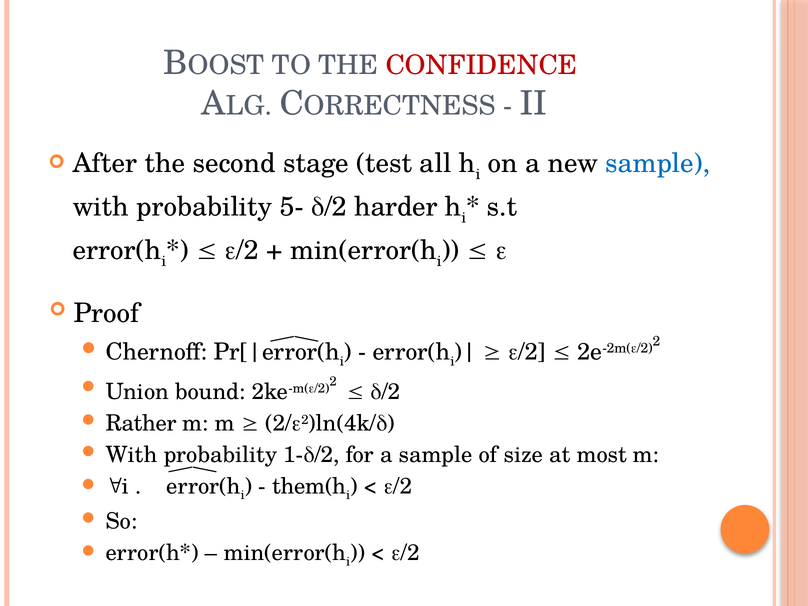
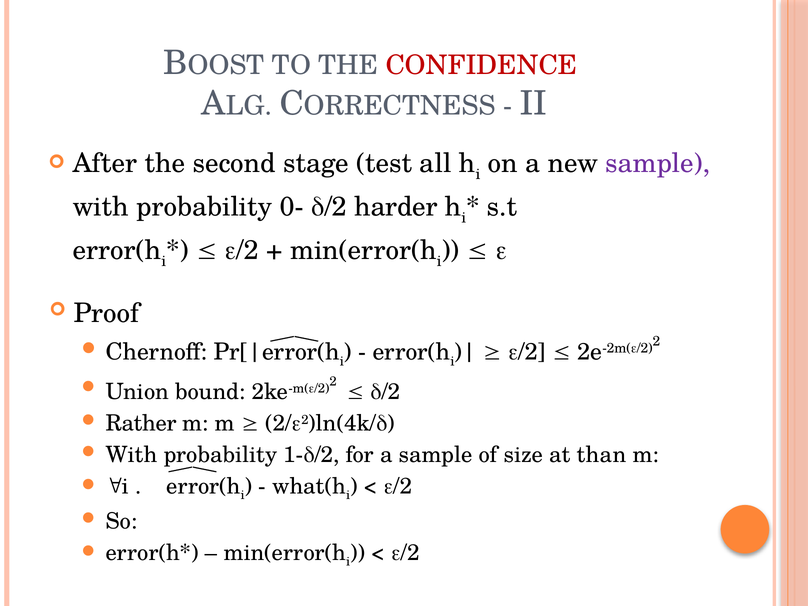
sample at (658, 163) colour: blue -> purple
5-: 5- -> 0-
most: most -> than
them(h: them(h -> what(h
